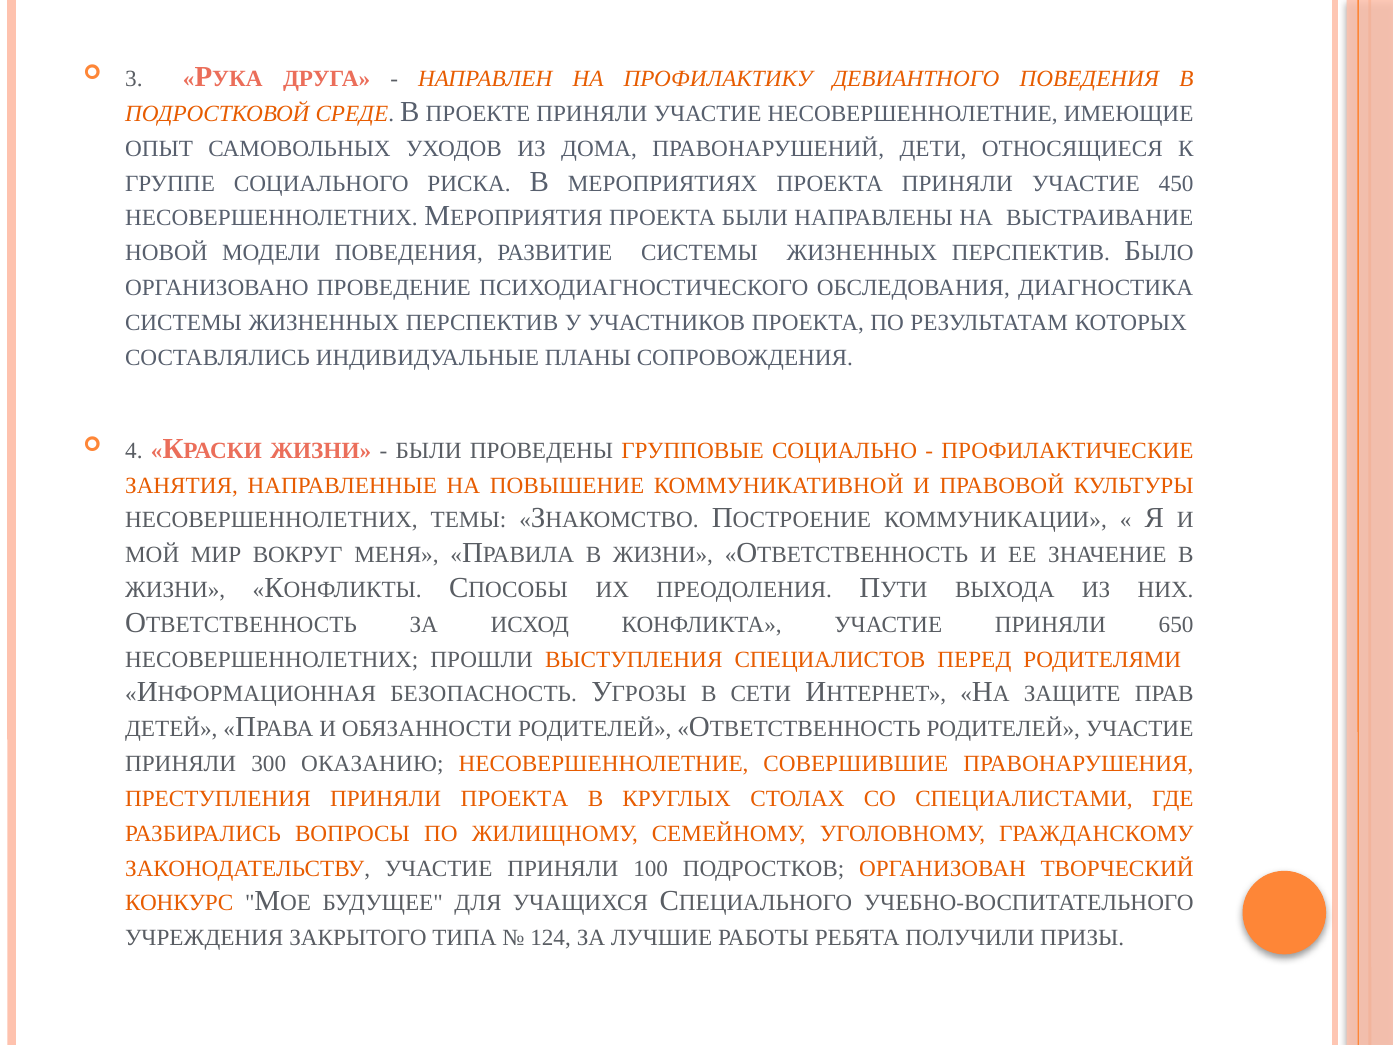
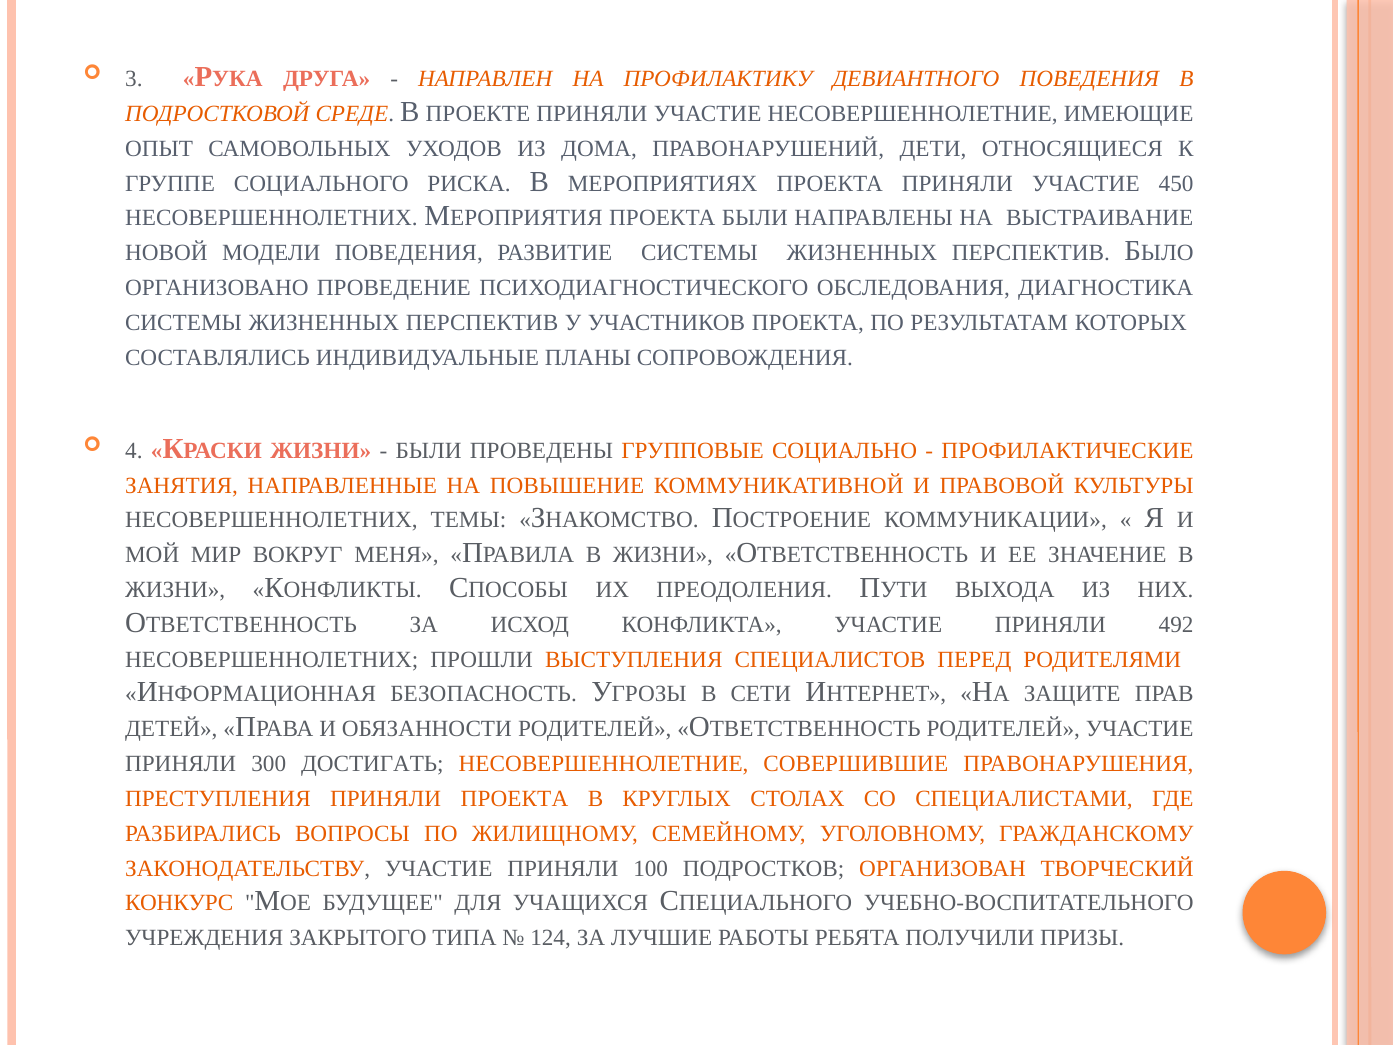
650: 650 -> 492
ОКАЗАНИЮ: ОКАЗАНИЮ -> ДОСТИГАТЬ
